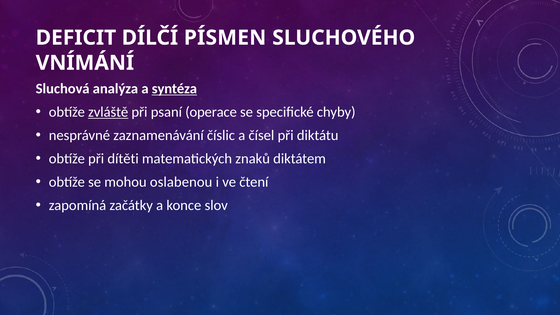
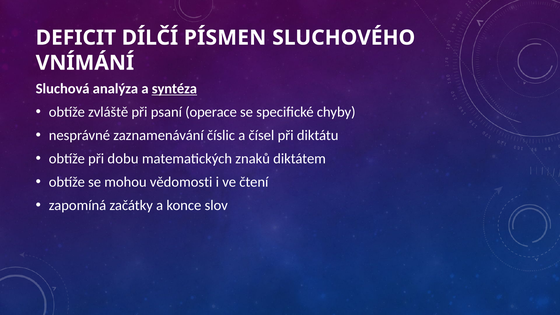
zvláště underline: present -> none
dítěti: dítěti -> dobu
oslabenou: oslabenou -> vědomosti
